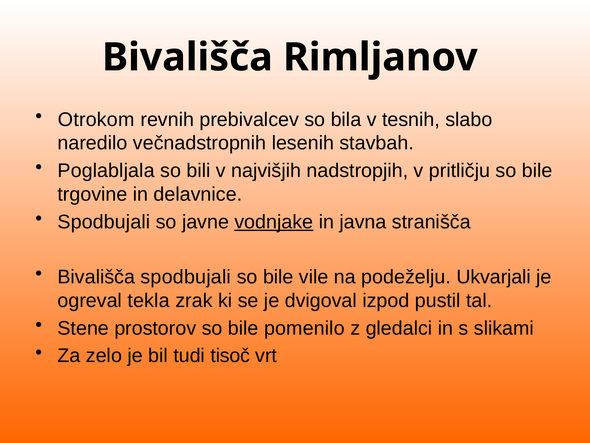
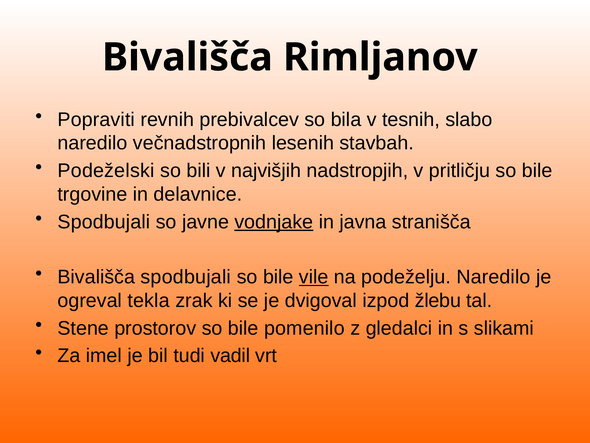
Otrokom: Otrokom -> Popraviti
Poglabljala: Poglabljala -> Podeželski
vile underline: none -> present
podeželju Ukvarjali: Ukvarjali -> Naredilo
pustil: pustil -> žlebu
zelo: zelo -> imel
tisoč: tisoč -> vadil
